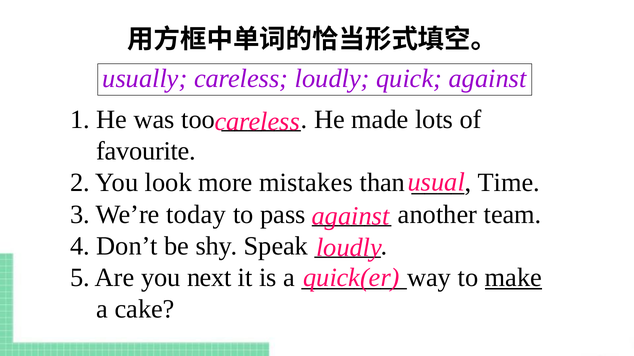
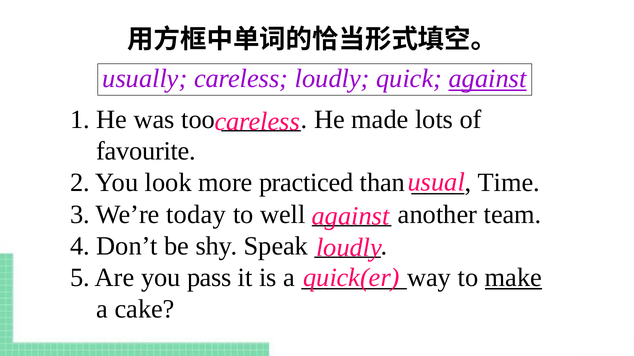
against at (488, 79) underline: none -> present
mistakes: mistakes -> practiced
pass: pass -> well
next: next -> pass
